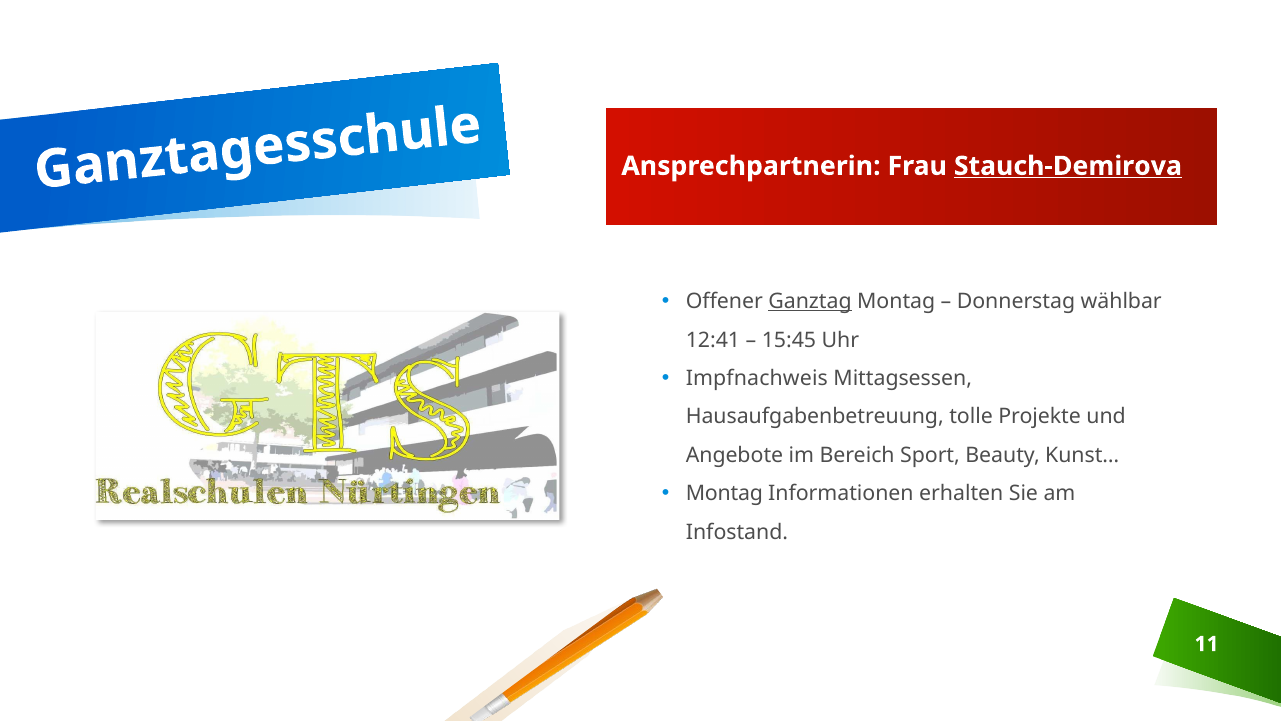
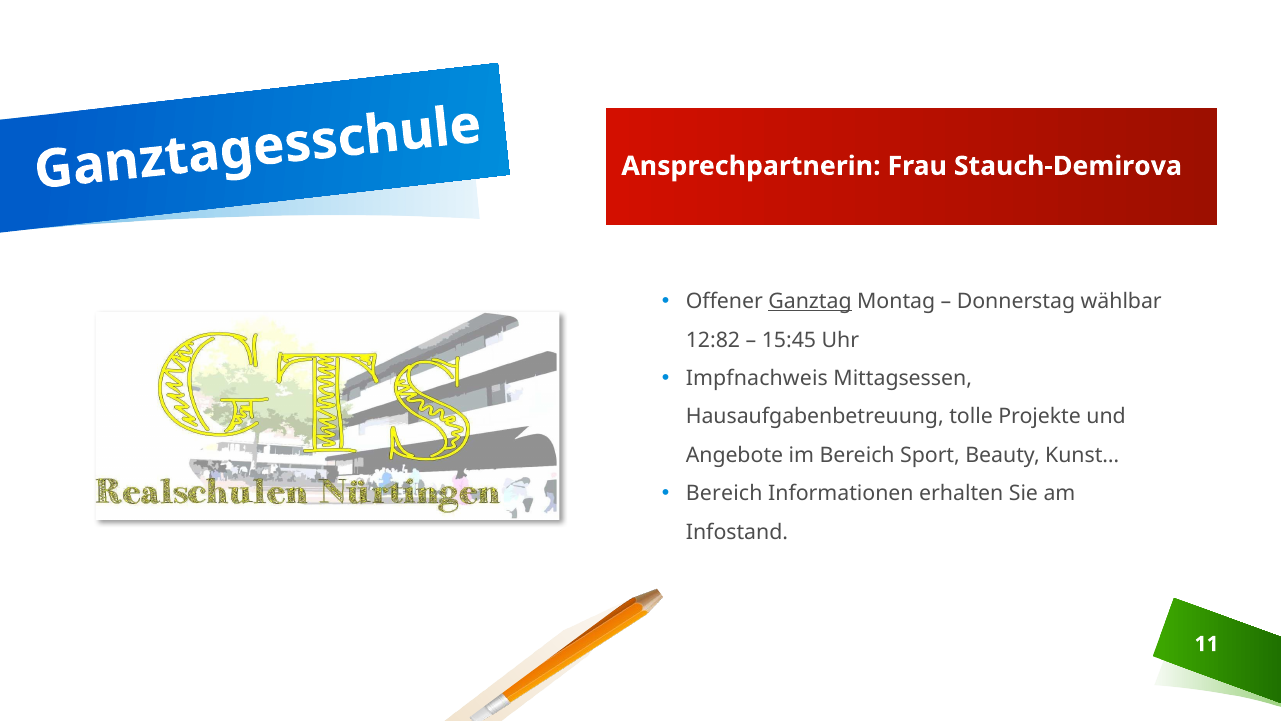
Stauch-Demirova underline: present -> none
12:41: 12:41 -> 12:82
Montag at (724, 493): Montag -> Bereich
